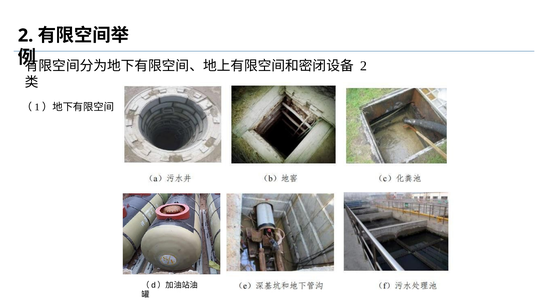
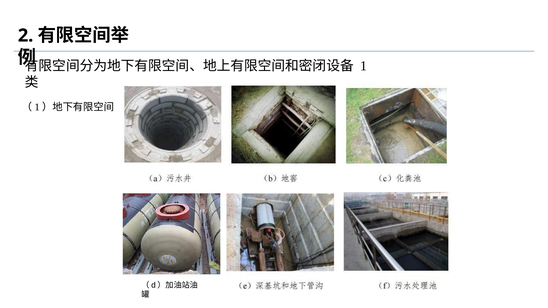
2 at (363, 66): 2 -> 1
